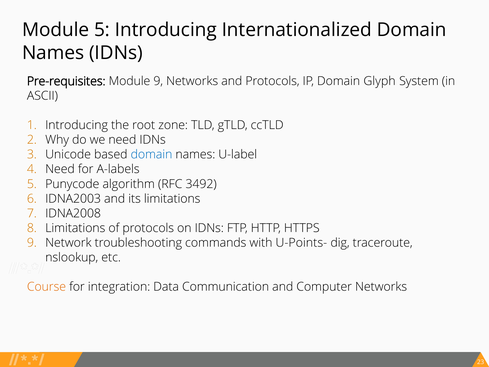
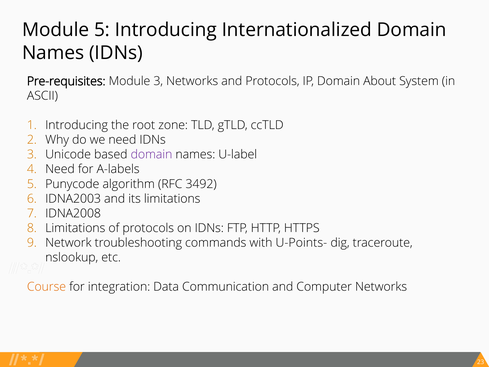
Module 9: 9 -> 3
Glyph: Glyph -> About
domain at (152, 155) colour: blue -> purple
